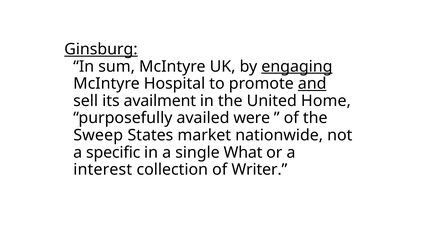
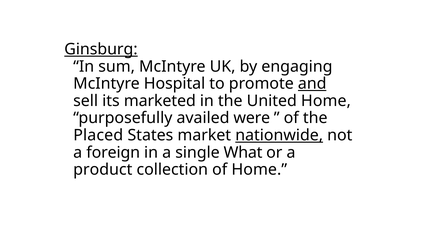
engaging underline: present -> none
availment: availment -> marketed
Sweep: Sweep -> Placed
nationwide underline: none -> present
specific: specific -> foreign
interest: interest -> product
of Writer: Writer -> Home
